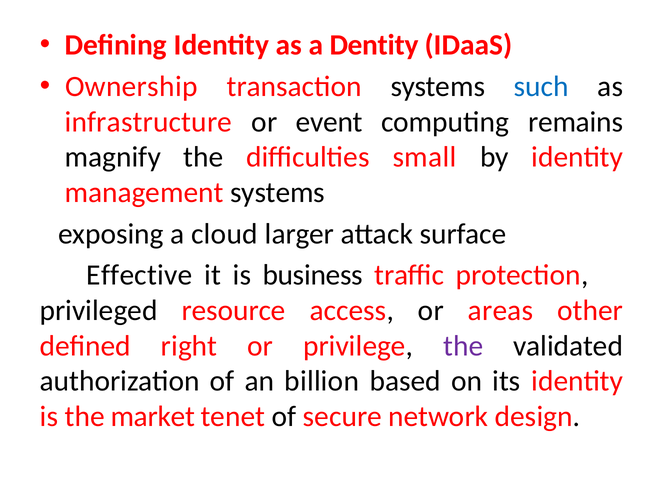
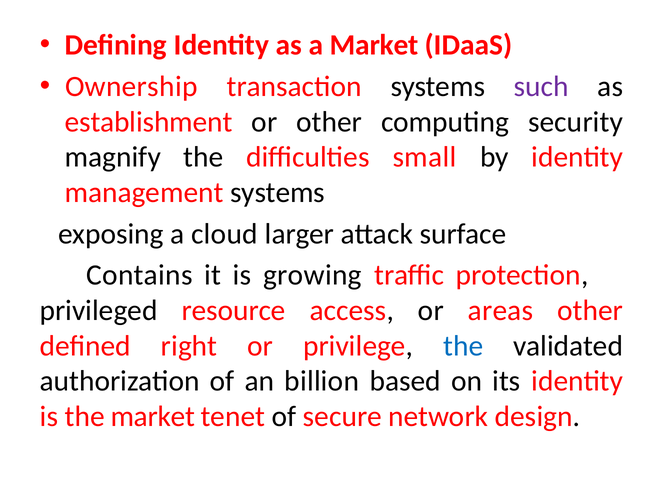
a Dentity: Dentity -> Market
such colour: blue -> purple
infrastructure: infrastructure -> establishment
or event: event -> other
remains: remains -> security
Effective: Effective -> Contains
business: business -> growing
the at (463, 346) colour: purple -> blue
